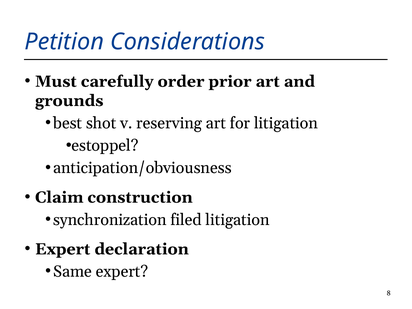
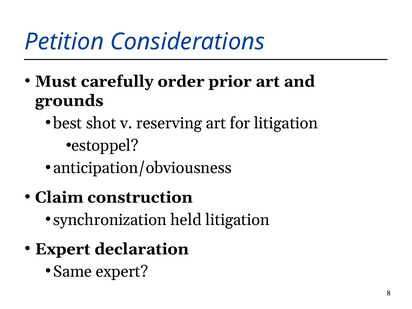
filed: filed -> held
